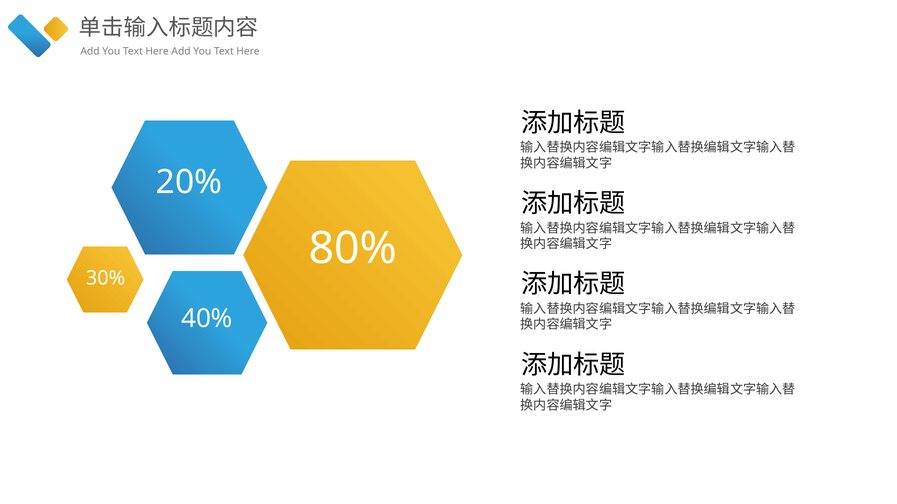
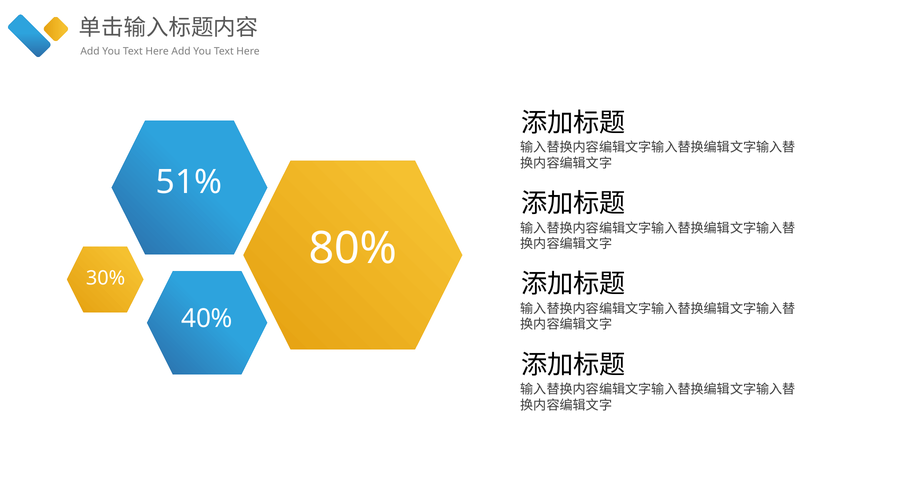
20%: 20% -> 51%
